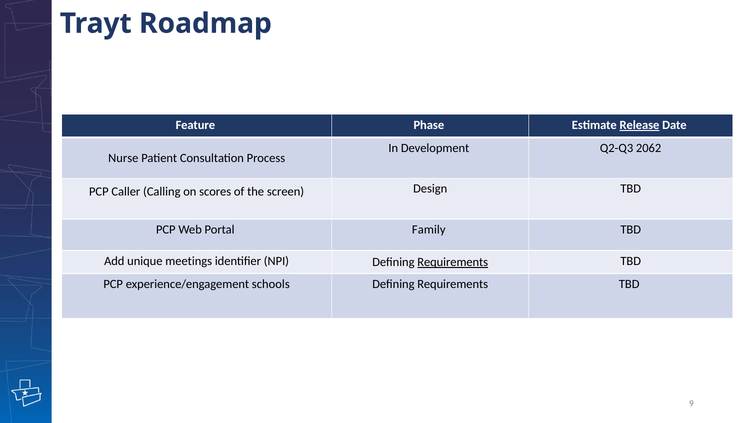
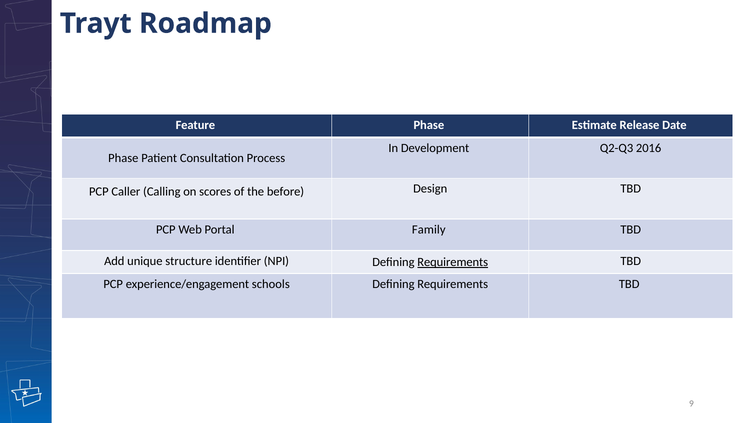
Release underline: present -> none
2062: 2062 -> 2016
Nurse at (123, 158): Nurse -> Phase
screen: screen -> before
meetings: meetings -> structure
